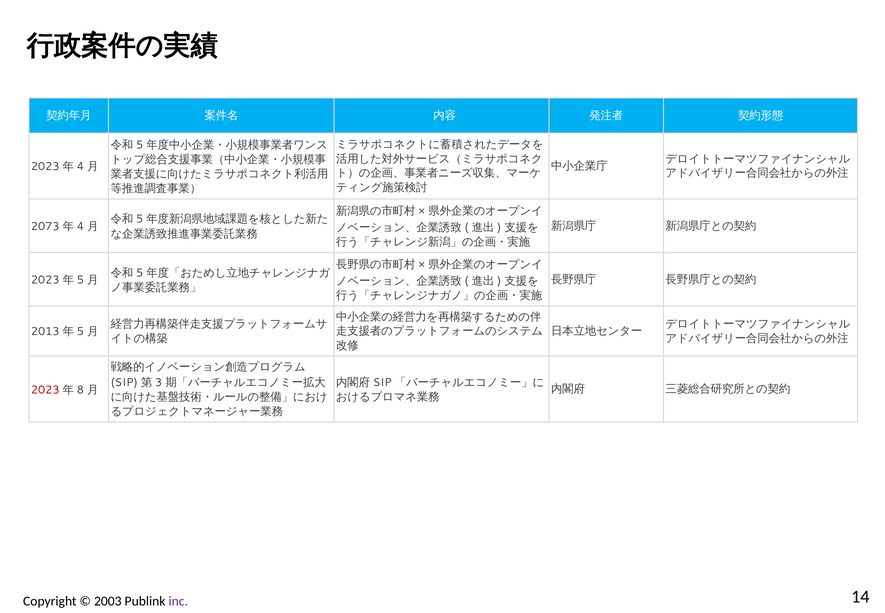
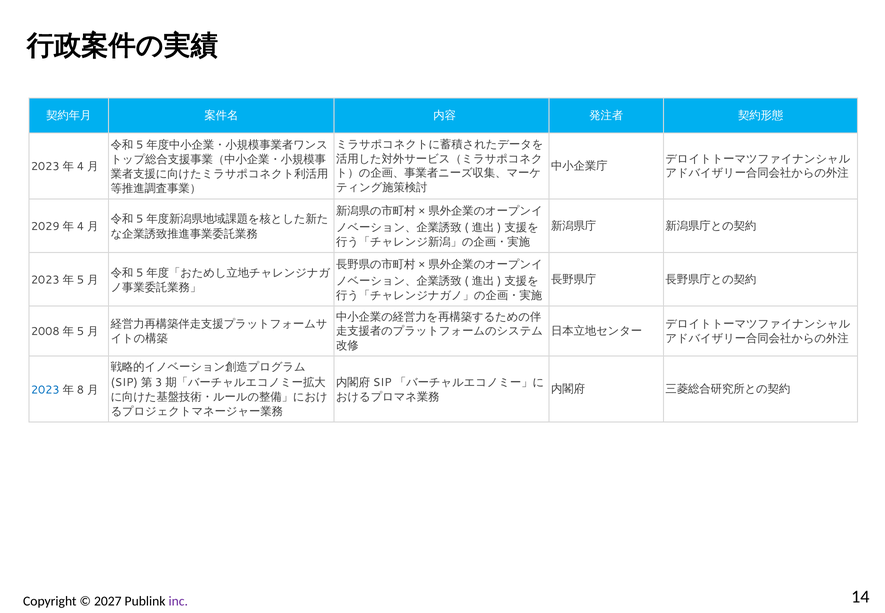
2073: 2073 -> 2029
2013: 2013 -> 2008
2023 at (45, 390) colour: red -> blue
2003: 2003 -> 2027
